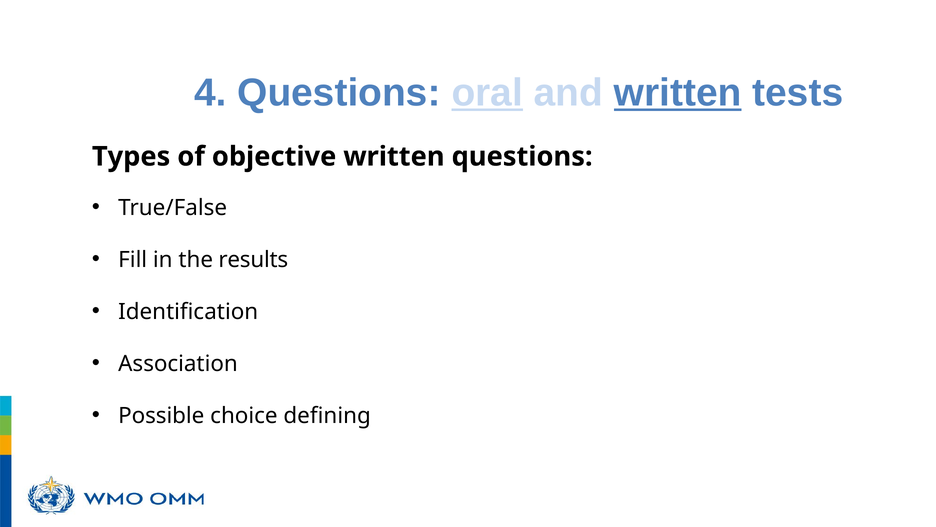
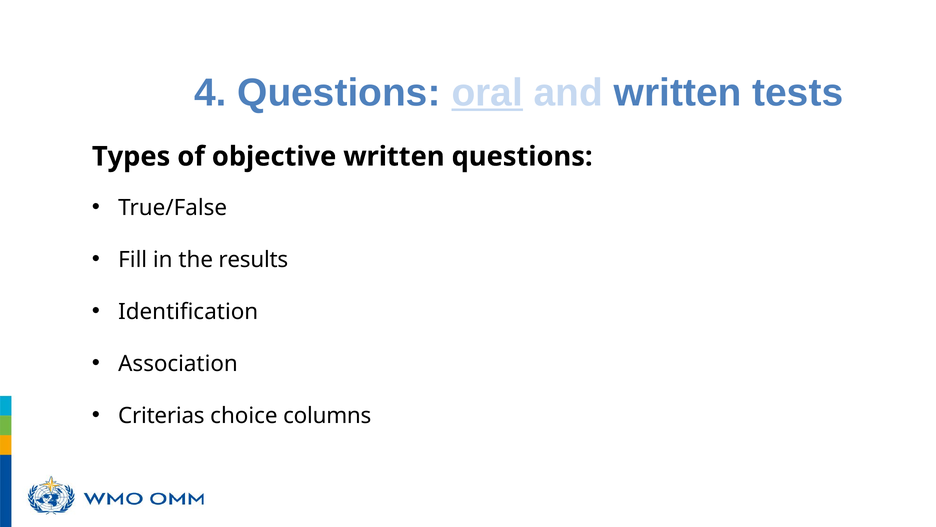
written at (678, 93) underline: present -> none
Possible at (161, 415): Possible -> Criterias
defining: defining -> columns
